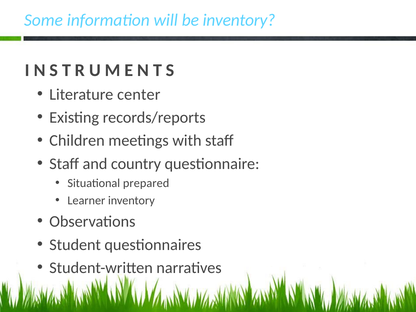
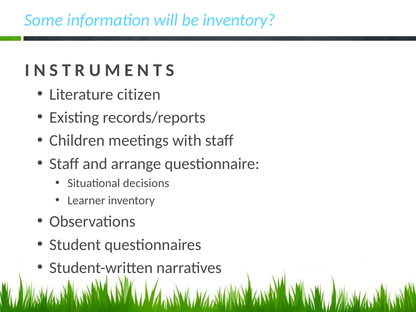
center: center -> citizen
country: country -> arrange
prepared: prepared -> decisions
